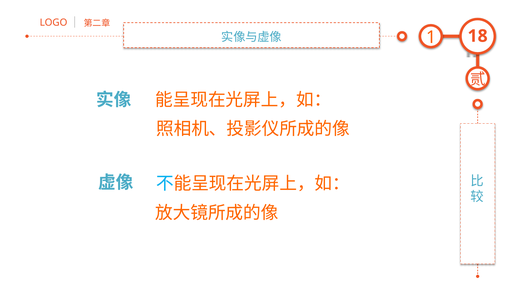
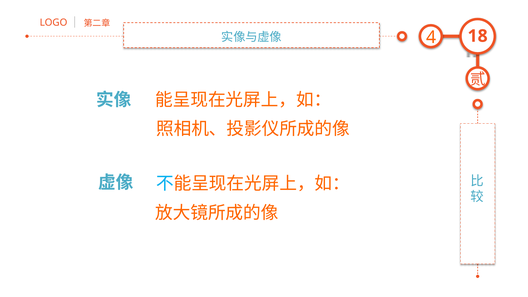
1: 1 -> 4
